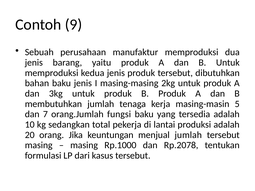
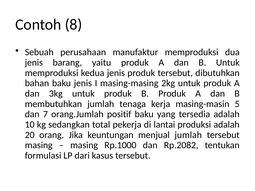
9: 9 -> 8
fungsi: fungsi -> positif
Rp.2078: Rp.2078 -> Rp.2082
